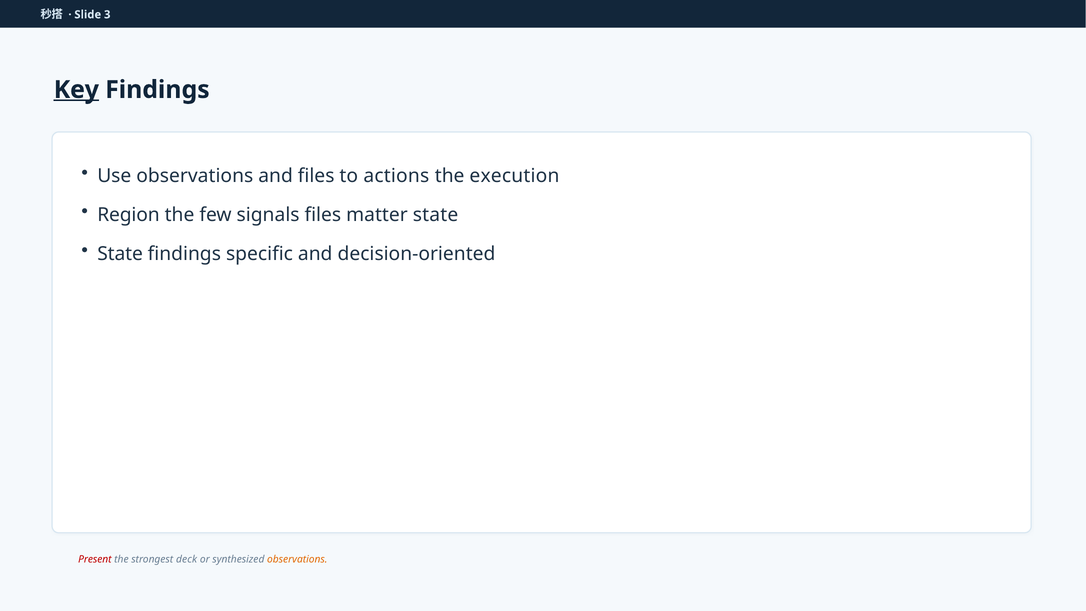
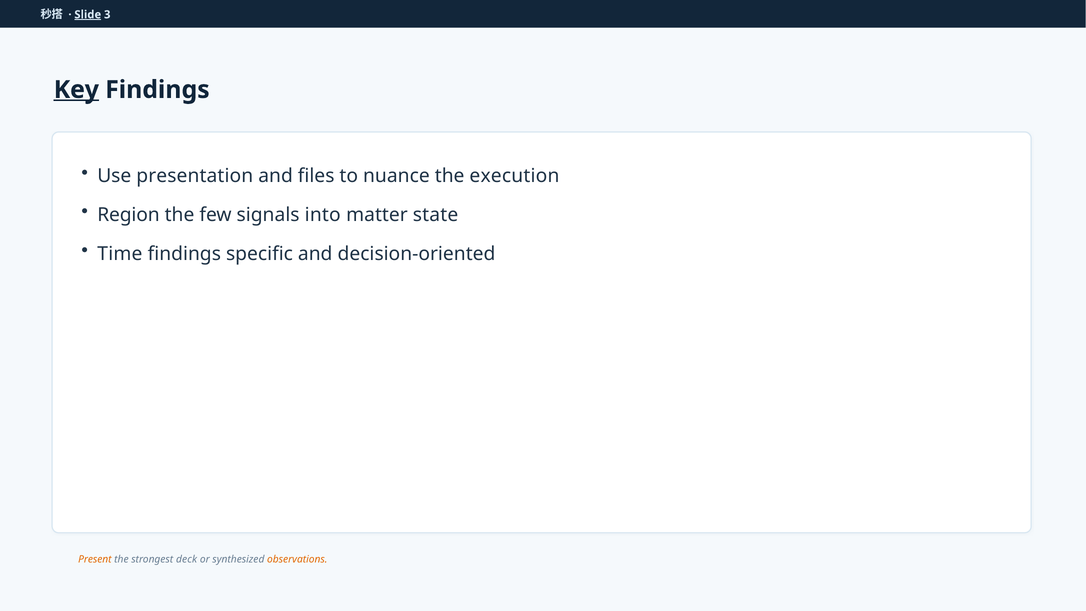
Slide underline: none -> present
Use observations: observations -> presentation
actions: actions -> nuance
signals files: files -> into
State at (120, 254): State -> Time
Present colour: red -> orange
